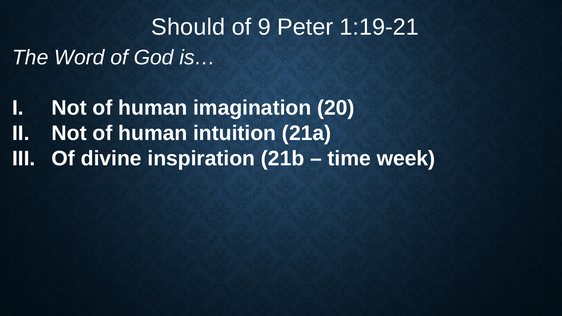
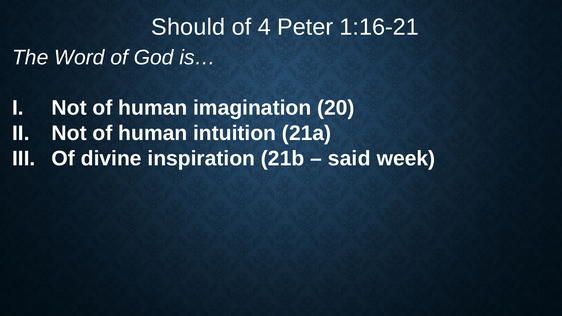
9: 9 -> 4
1:19-21: 1:19-21 -> 1:16-21
time: time -> said
